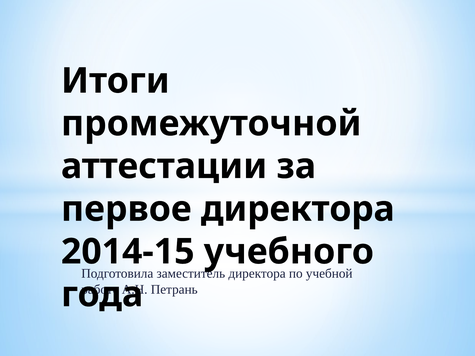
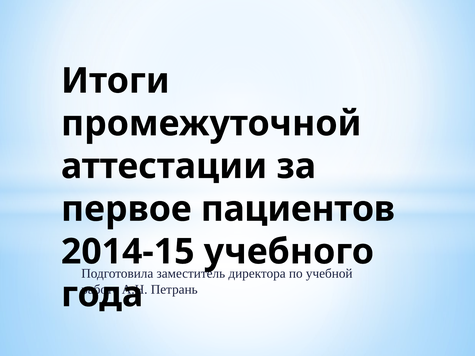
первое директора: директора -> пациентов
